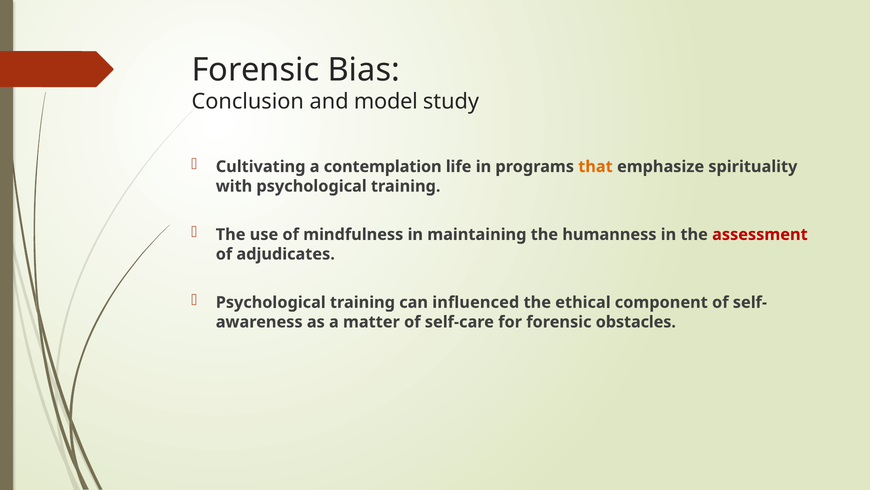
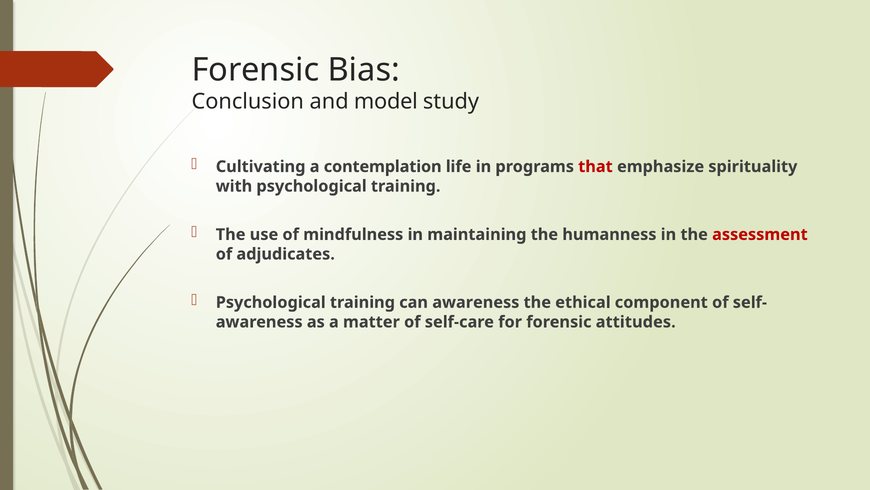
that colour: orange -> red
can influenced: influenced -> awareness
obstacles: obstacles -> attitudes
